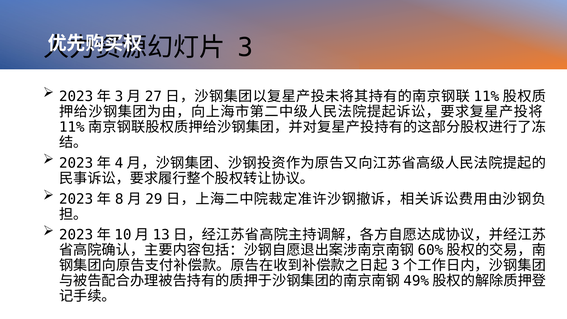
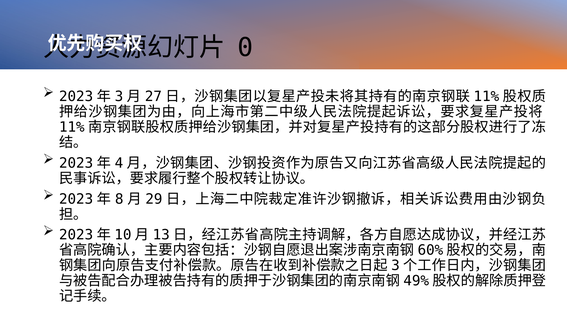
3 at (245, 48): 3 -> 0
